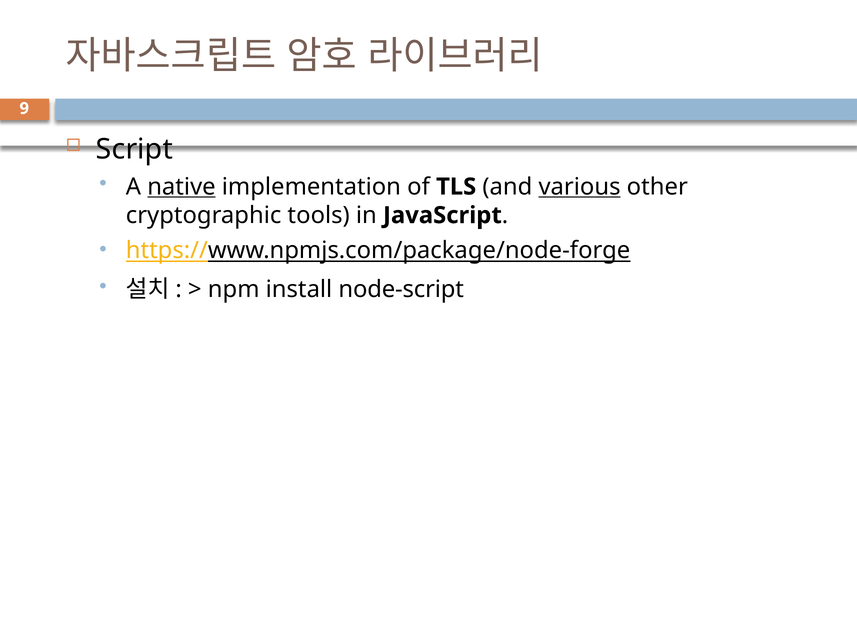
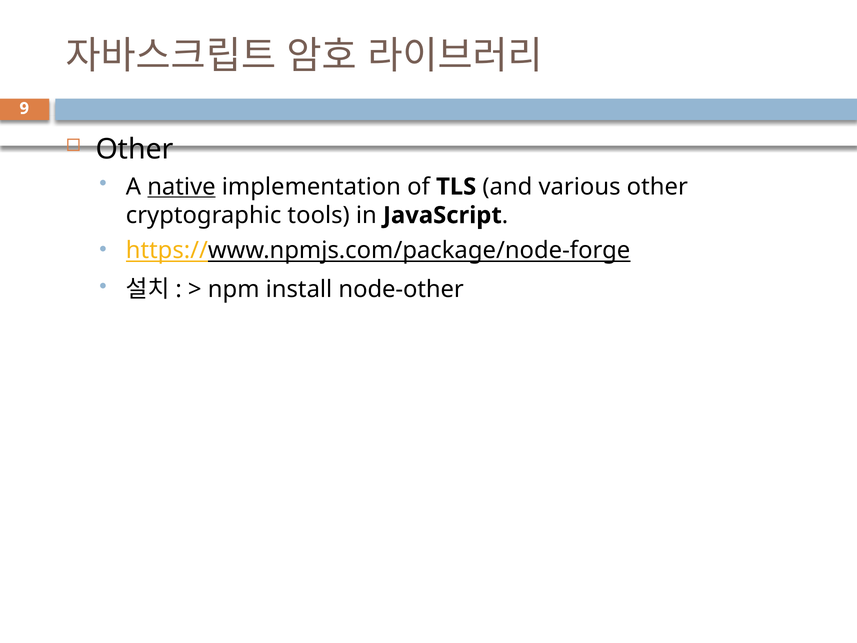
Script at (134, 149): Script -> Other
various underline: present -> none
node-script: node-script -> node-other
